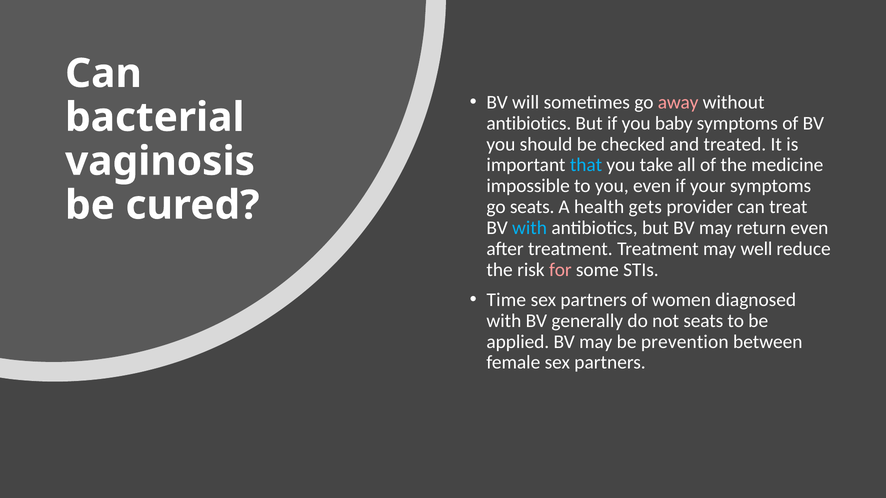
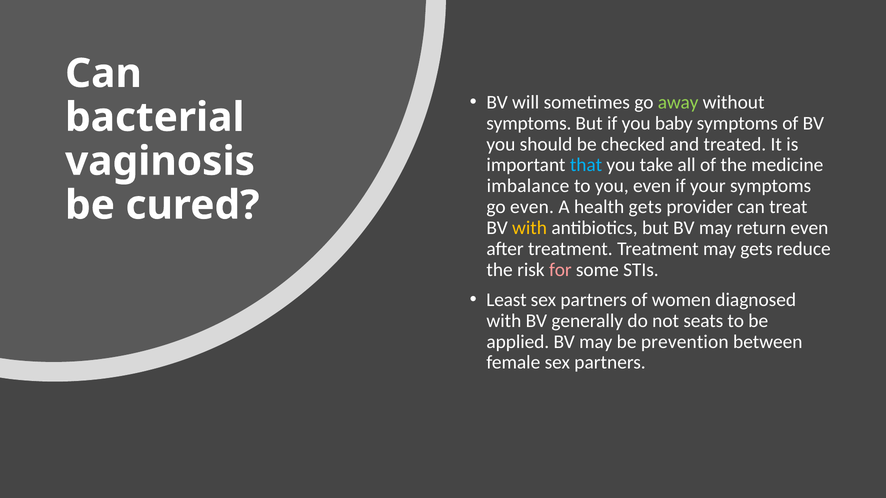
away colour: pink -> light green
antibiotics at (529, 123): antibiotics -> symptoms
impossible: impossible -> imbalance
go seats: seats -> even
with at (530, 228) colour: light blue -> yellow
may well: well -> gets
Time: Time -> Least
